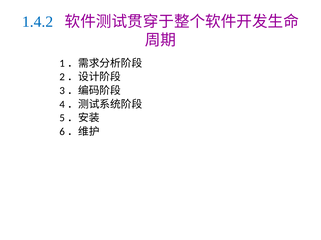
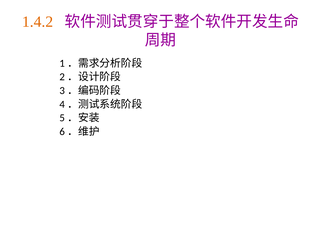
1.4.2 colour: blue -> orange
